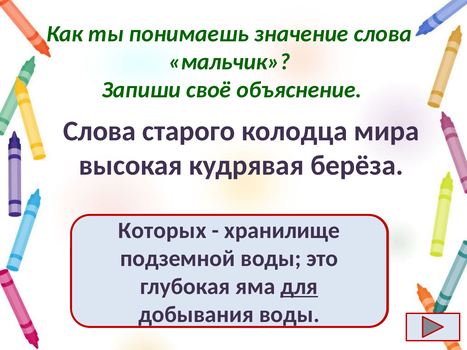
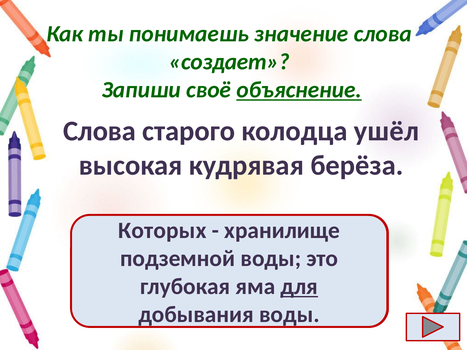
мальчик: мальчик -> создает
объяснение underline: none -> present
мира: мира -> ушёл
